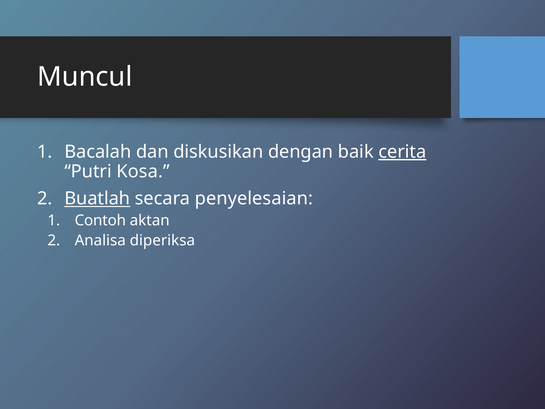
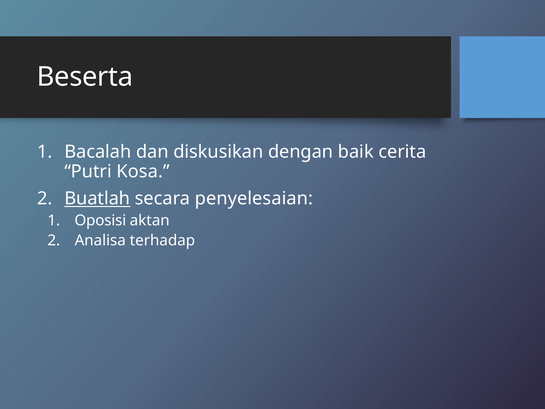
Muncul: Muncul -> Beserta
cerita underline: present -> none
Contoh: Contoh -> Oposisi
diperiksa: diperiksa -> terhadap
